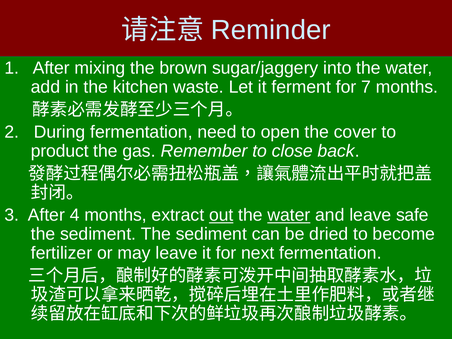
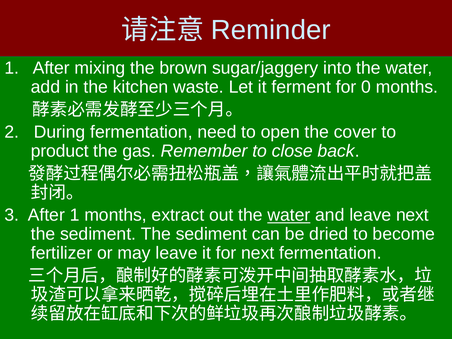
7: 7 -> 0
After 4: 4 -> 1
out underline: present -> none
leave safe: safe -> next
